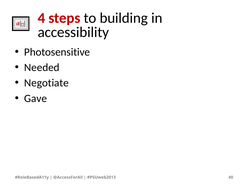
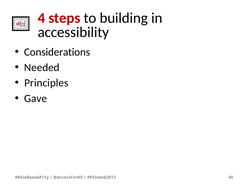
Photosensitive: Photosensitive -> Considerations
Negotiate: Negotiate -> Principles
